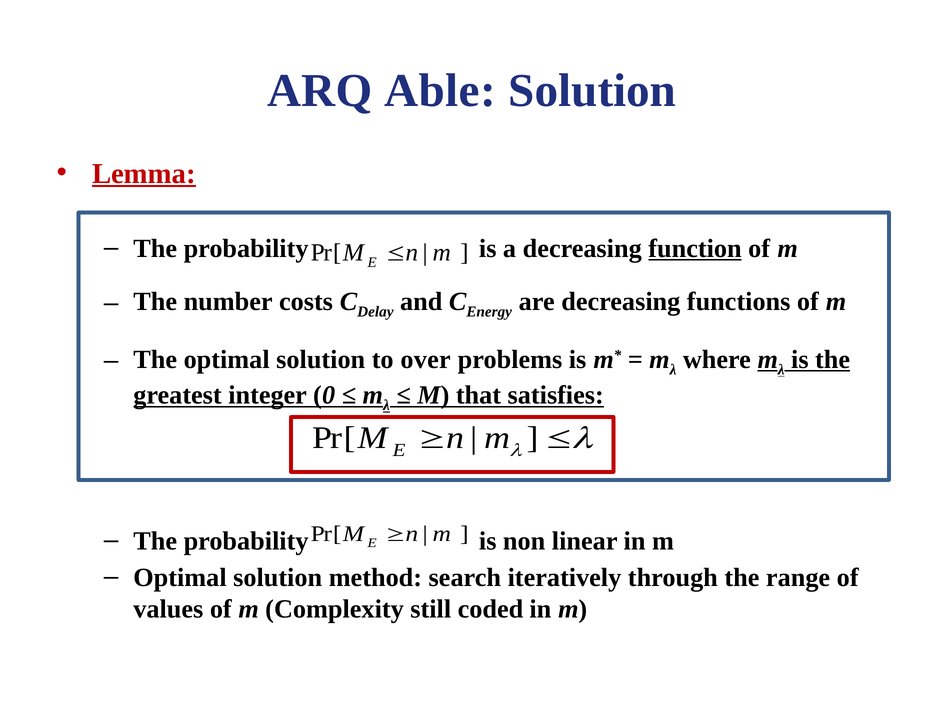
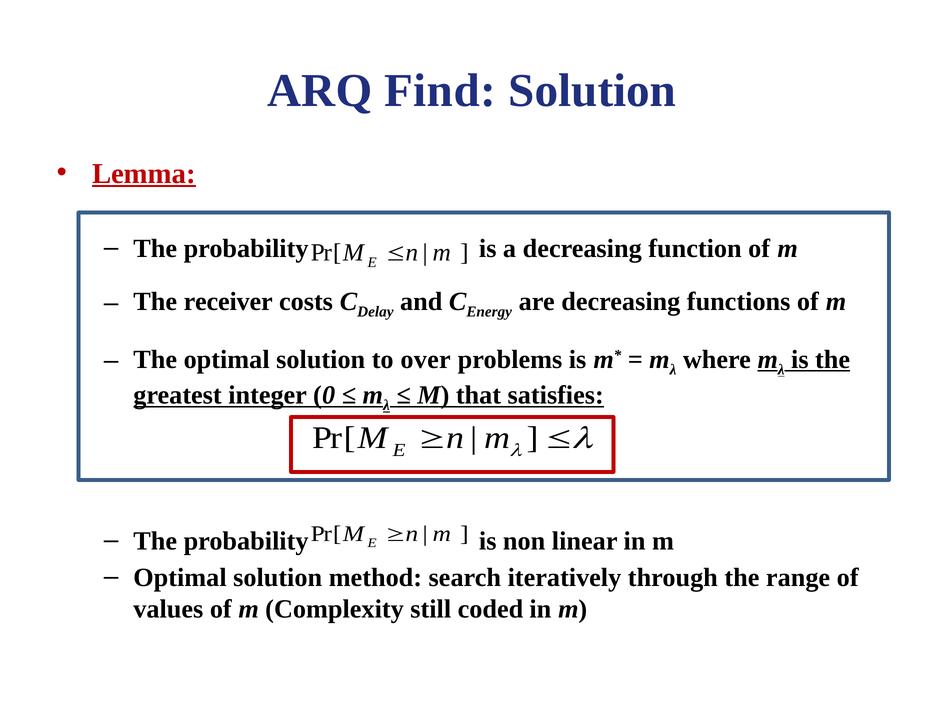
Able: Able -> Find
function underline: present -> none
number: number -> receiver
